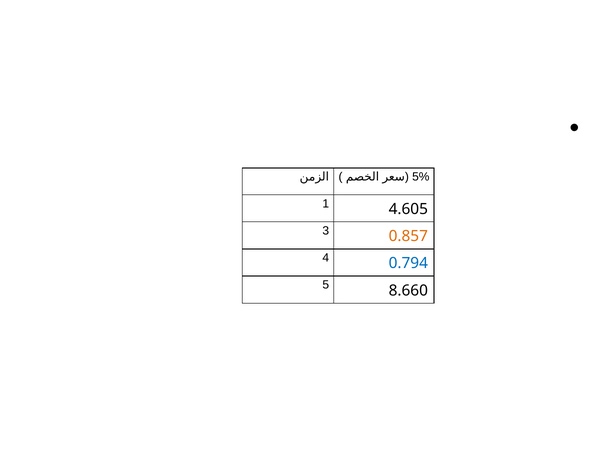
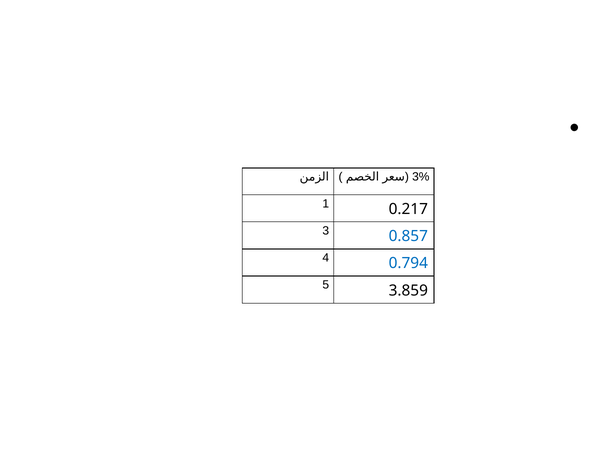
5%: 5% -> 3%
4.605: 4.605 -> 0.217
0.857 colour: orange -> blue
8.660: 8.660 -> 3.859
